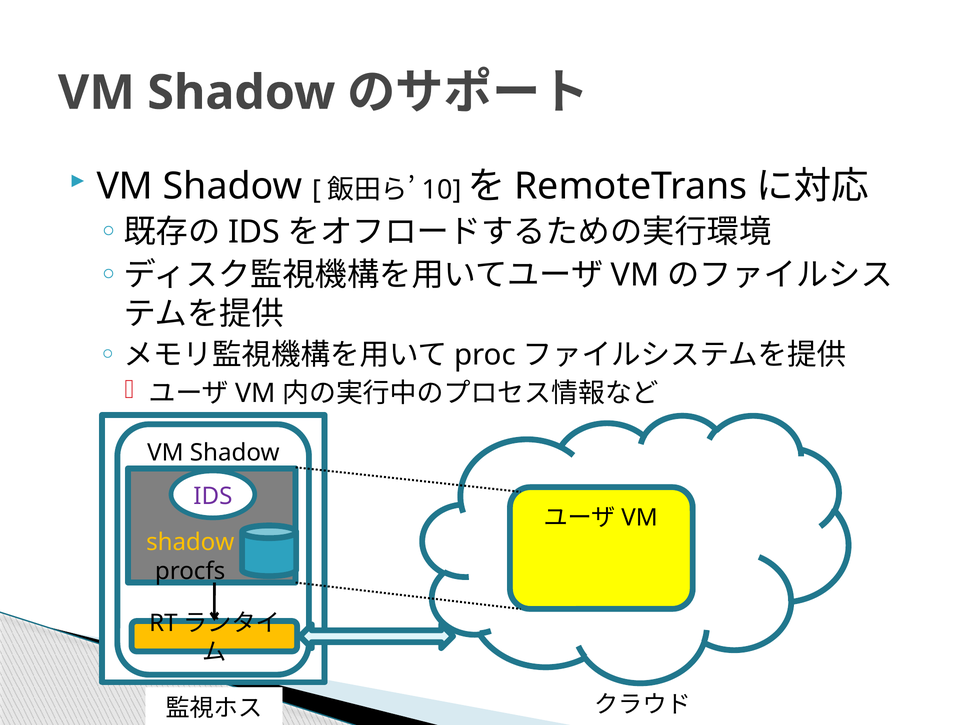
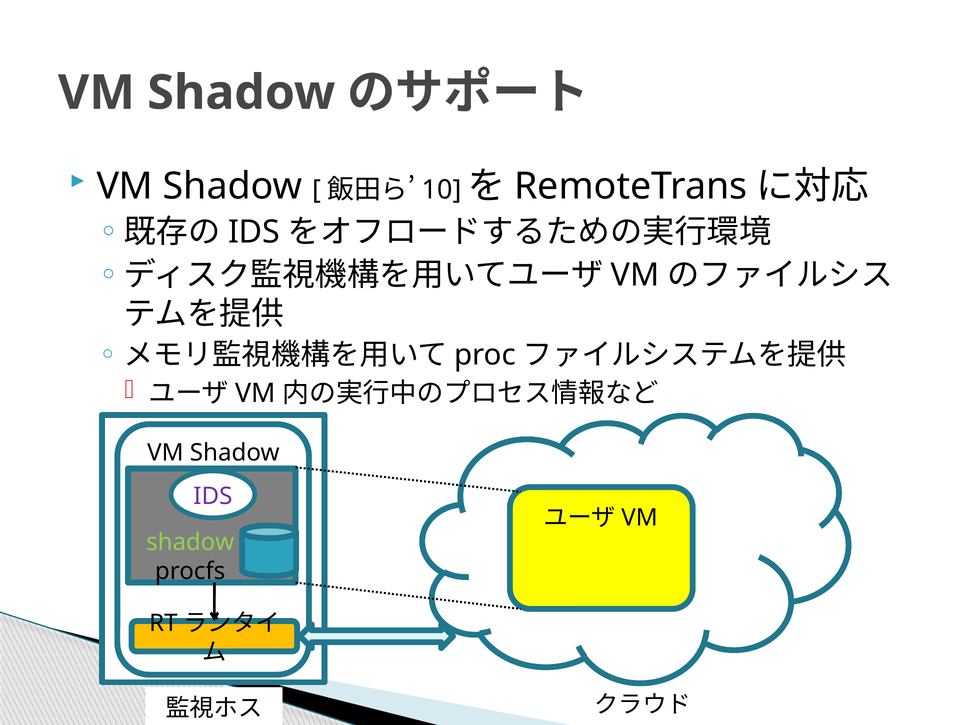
shadow at (190, 542) colour: yellow -> light green
